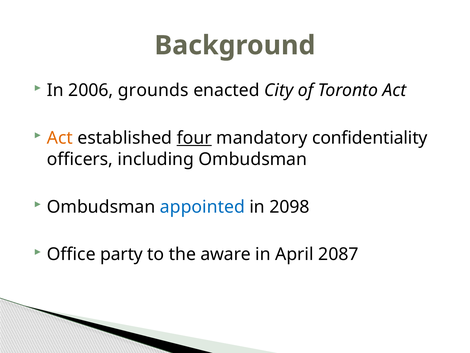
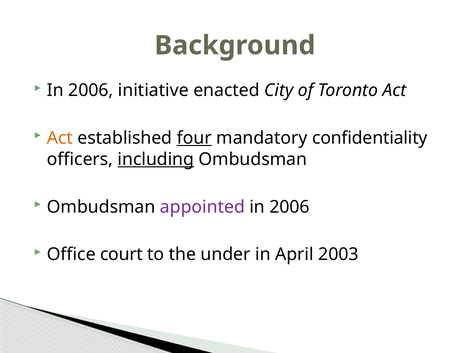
grounds: grounds -> initiative
including underline: none -> present
appointed colour: blue -> purple
2098 at (290, 207): 2098 -> 2006
party: party -> court
aware: aware -> under
2087: 2087 -> 2003
